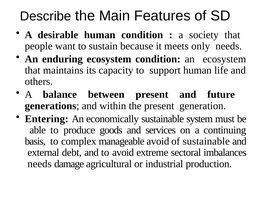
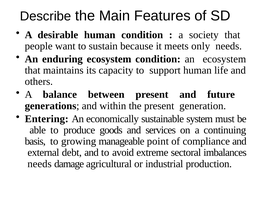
complex: complex -> growing
manageable avoid: avoid -> point
of sustainable: sustainable -> compliance
